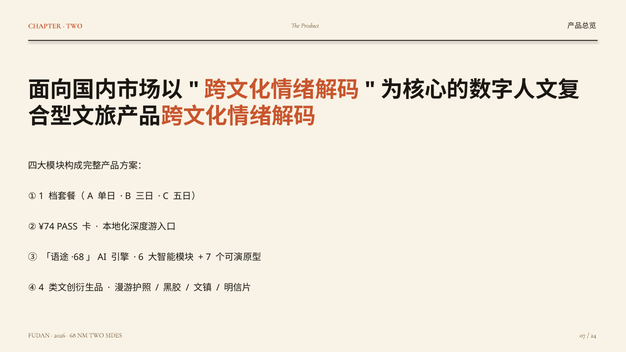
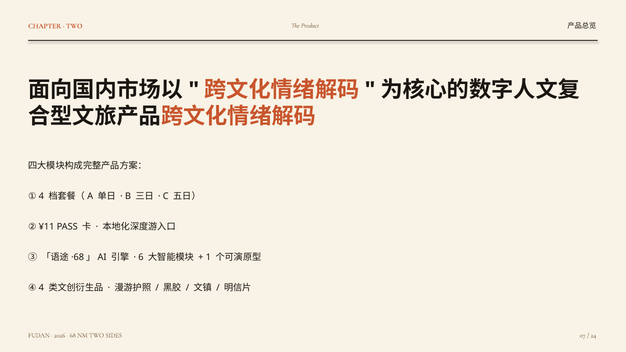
① 1: 1 -> 4
¥74: ¥74 -> ¥11
7: 7 -> 1
